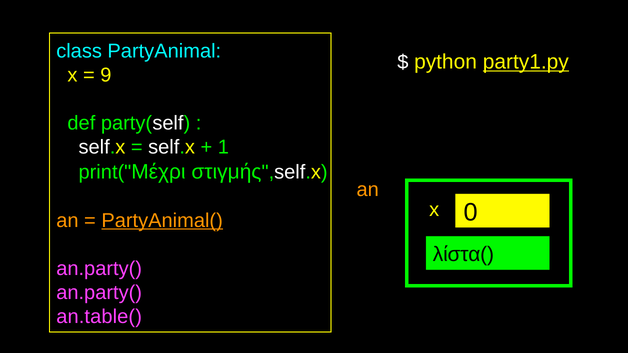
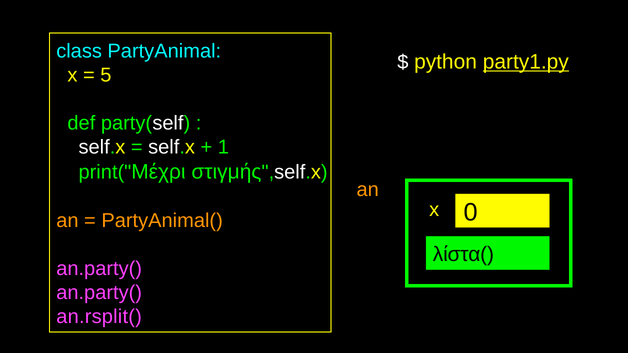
9: 9 -> 5
PartyAnimal( underline: present -> none
an.table(: an.table( -> an.rsplit(
